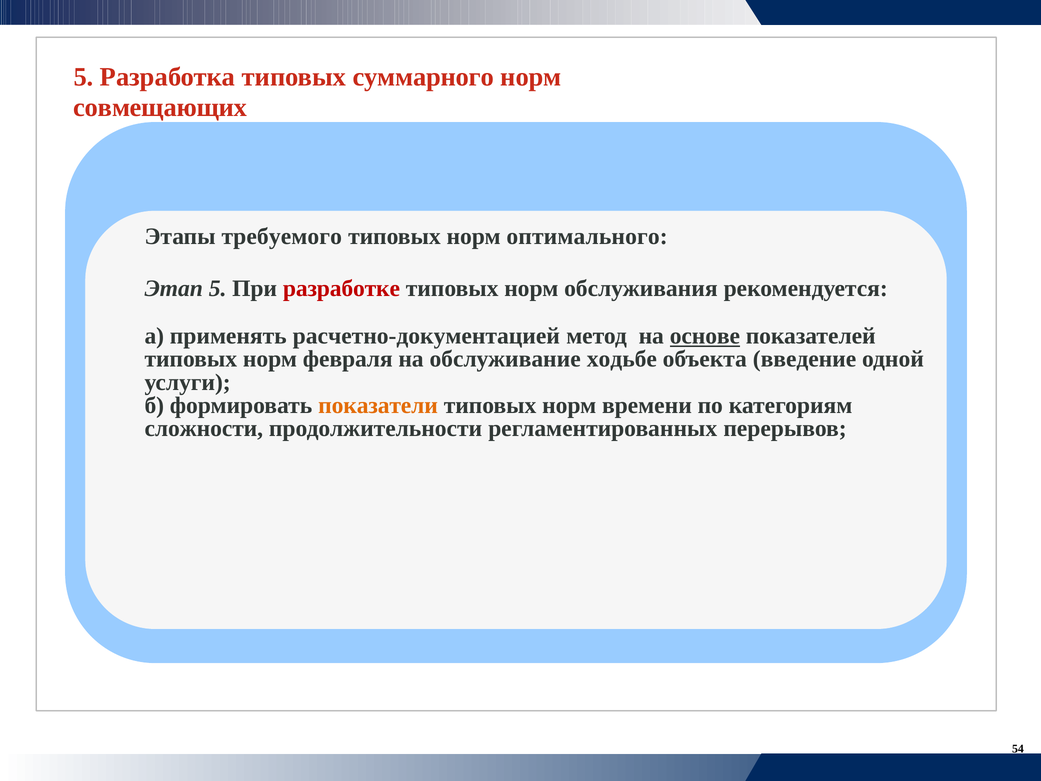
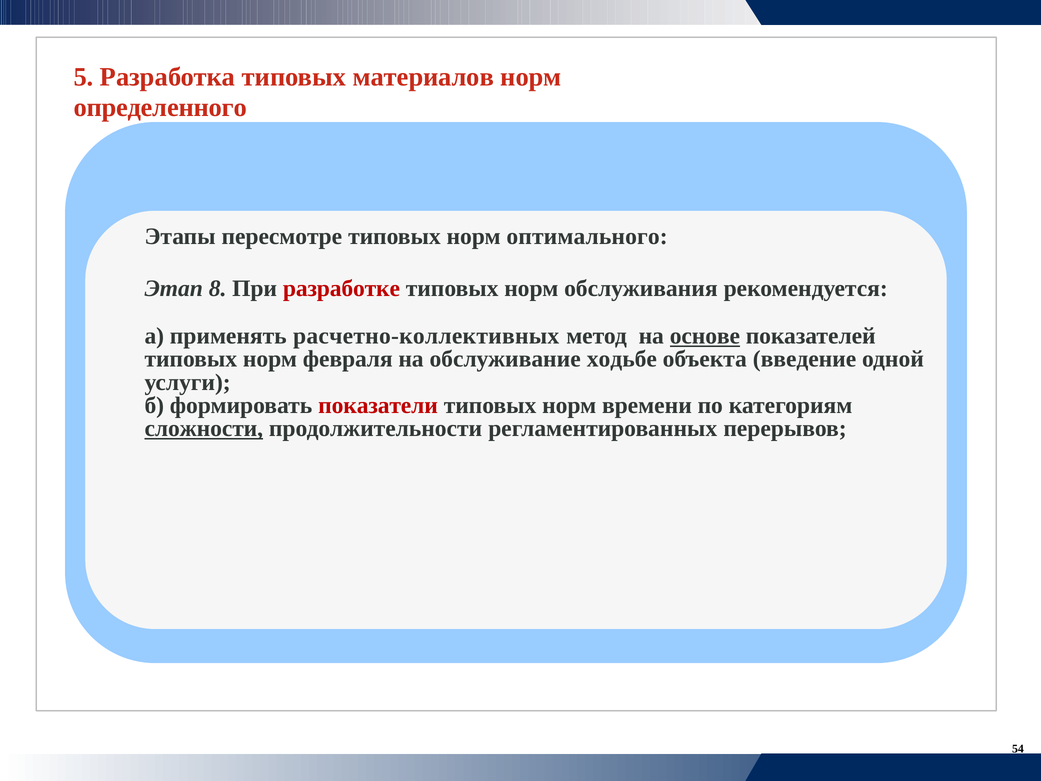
суммарного: суммарного -> материалов
совмещающих: совмещающих -> определенного
требуемого: требуемого -> пересмотре
Этап 5: 5 -> 8
расчетно-документацией: расчетно-документацией -> расчетно-коллективных
показатели colour: orange -> red
сложности underline: none -> present
